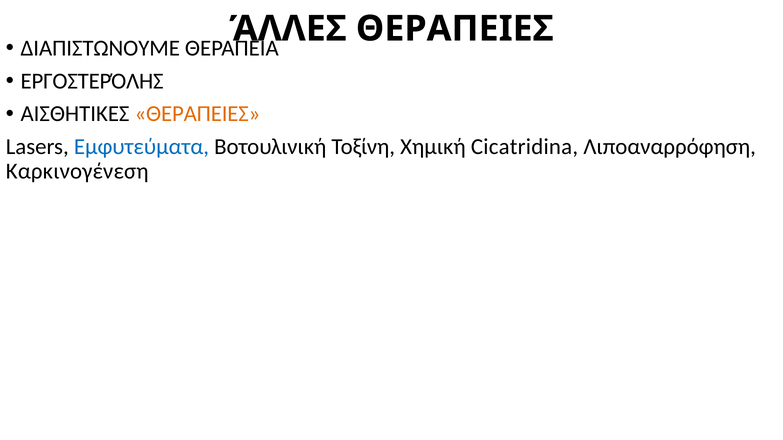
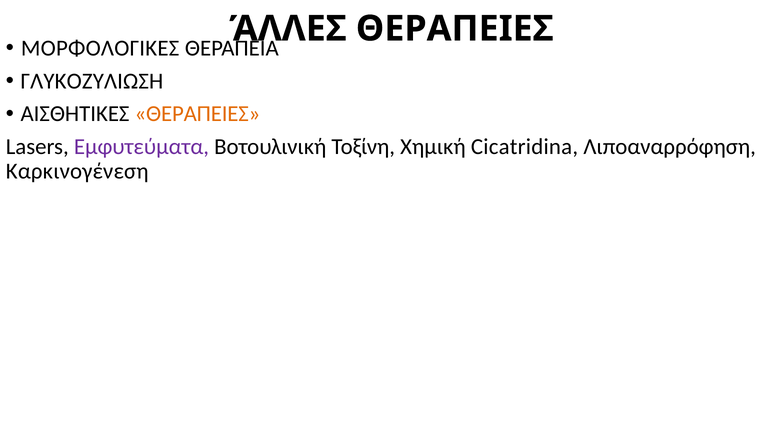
ΔΙΑΠΙΣΤΩΝΟΥΜΕ: ΔΙΑΠΙΣΤΩΝΟΥΜΕ -> ΜΟΡΦΟΛΟΓΙΚΕΣ
ΕΡΓΟΣΤΕΡΌΛΗΣ: ΕΡΓΟΣΤΕΡΌΛΗΣ -> ΓΛΥΚΟΖΥΛΙΩΣΗ
Εμφυτεύματα colour: blue -> purple
